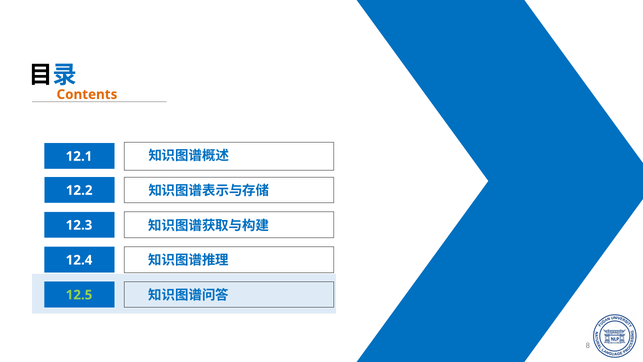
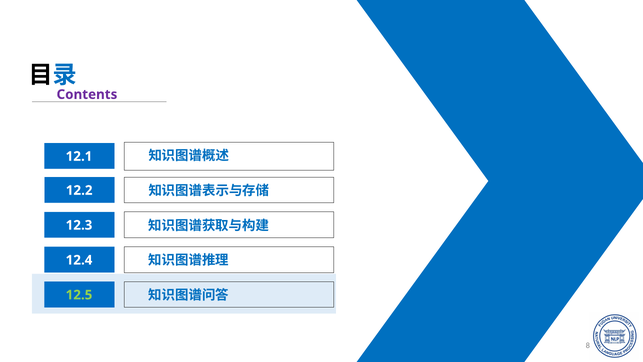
Contents colour: orange -> purple
